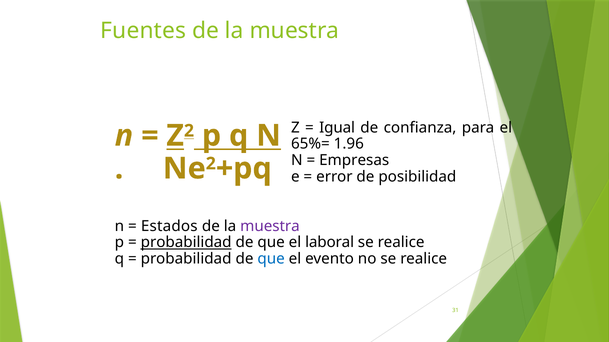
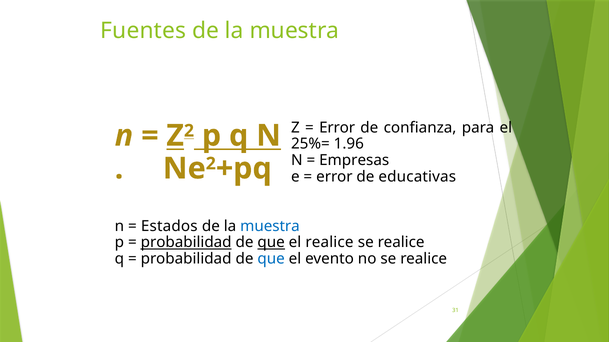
Igual at (337, 128): Igual -> Error
65%=: 65%= -> 25%=
posibilidad: posibilidad -> educativas
muestra at (270, 226) colour: purple -> blue
que at (271, 243) underline: none -> present
el laboral: laboral -> realice
